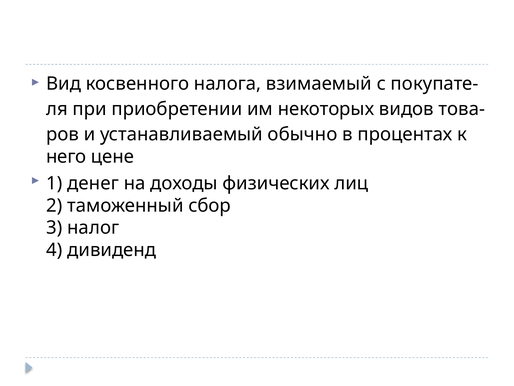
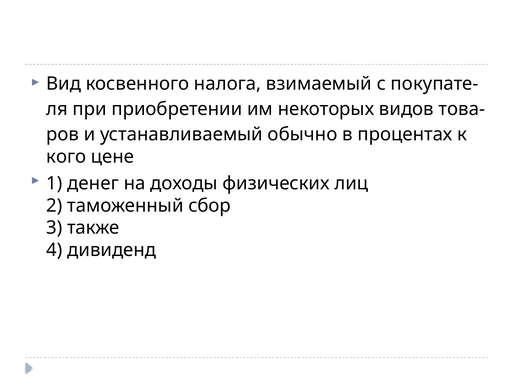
него: него -> кого
налог: налог -> также
